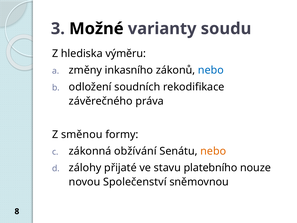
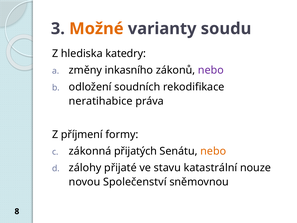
Možné colour: black -> orange
výměru: výměru -> katedry
nebo at (211, 70) colour: blue -> purple
závěrečného: závěrečného -> neratihabice
směnou: směnou -> příjmení
obžívání: obžívání -> přijatých
platebního: platebního -> katastrální
